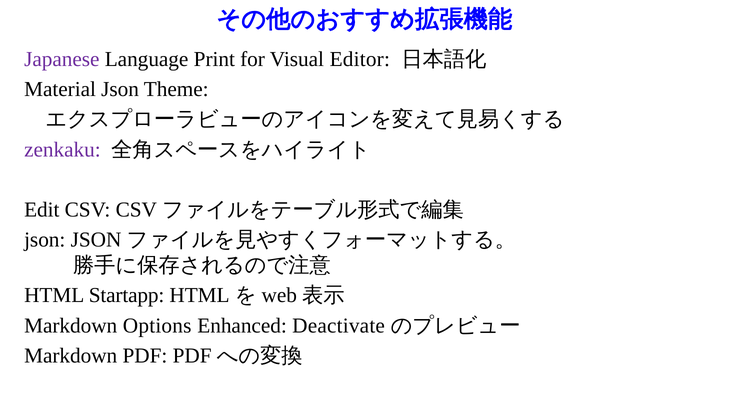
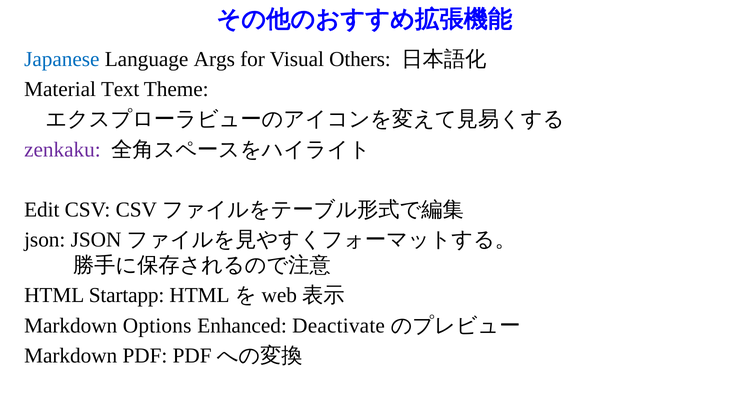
Japanese colour: purple -> blue
Print: Print -> Args
Editor: Editor -> Others
Material Json: Json -> Text
